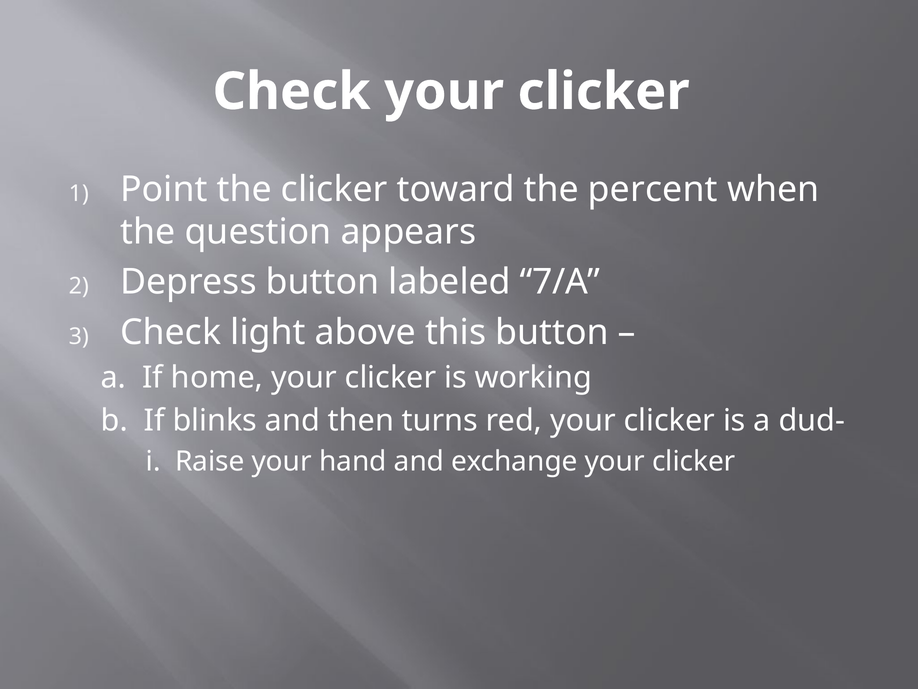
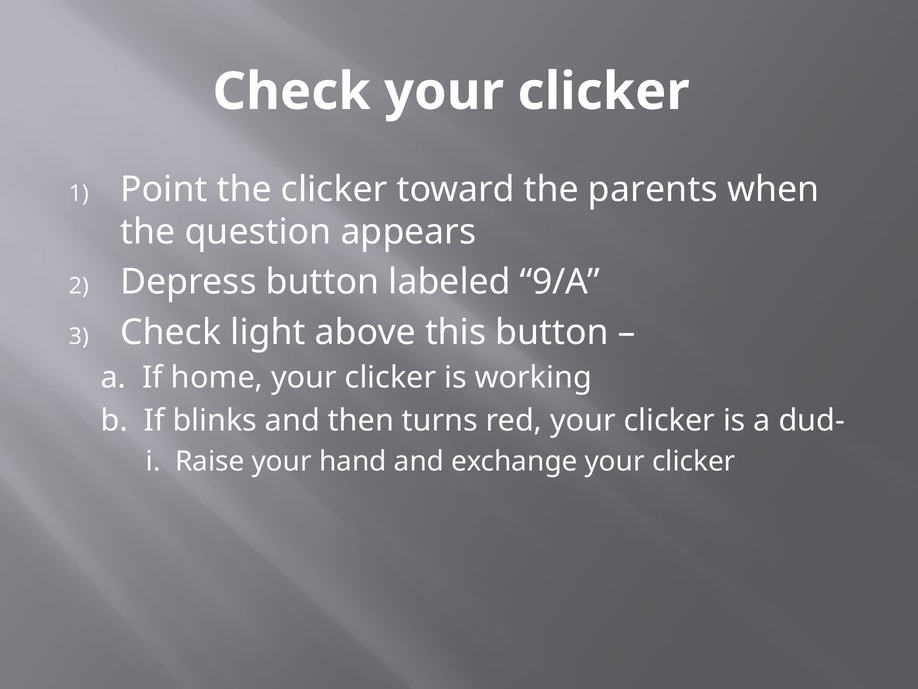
percent: percent -> parents
7/A: 7/A -> 9/A
